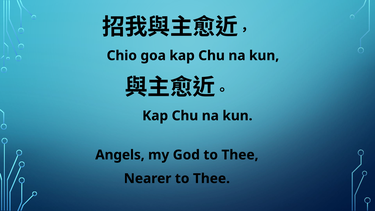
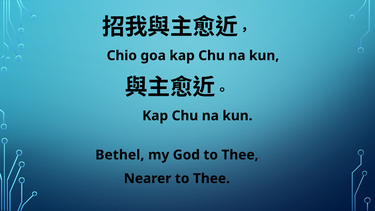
Angels: Angels -> Bethel
